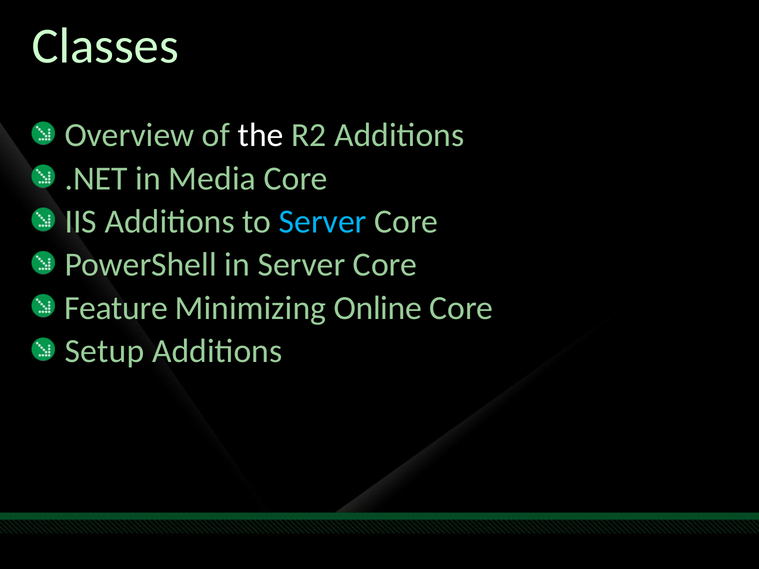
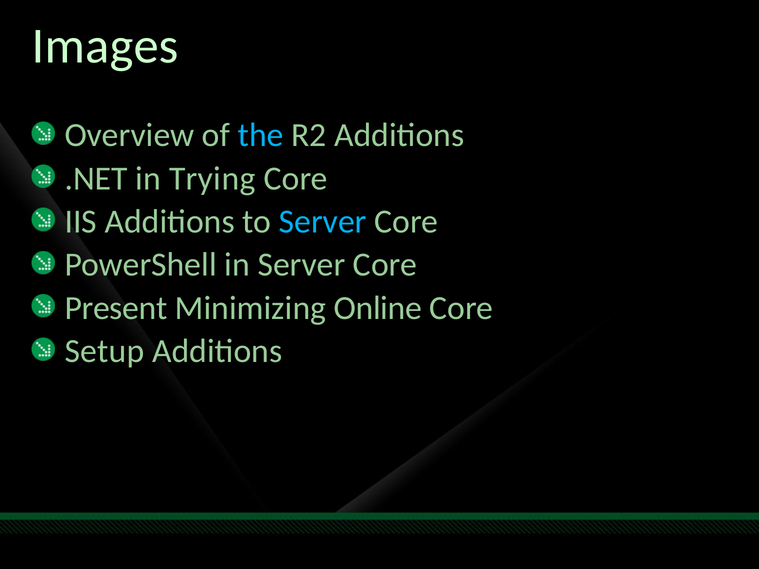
Classes: Classes -> Images
the colour: white -> light blue
Media: Media -> Trying
Feature: Feature -> Present
